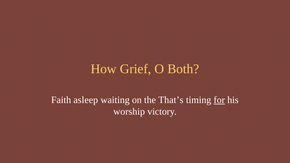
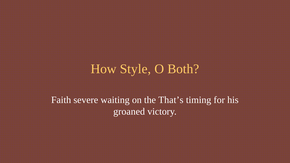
Grief: Grief -> Style
asleep: asleep -> severe
for underline: present -> none
worship: worship -> groaned
